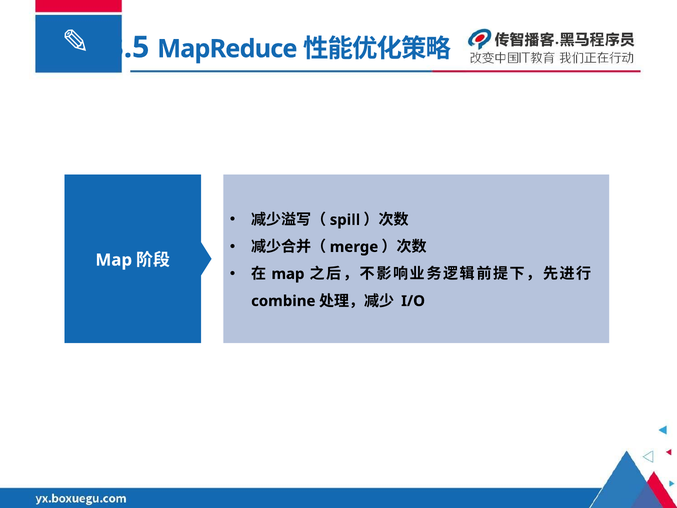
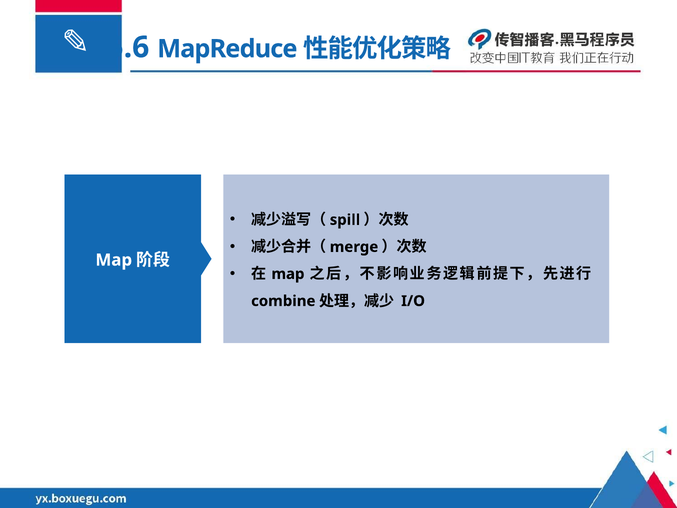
3.5: 3.5 -> 5.6
